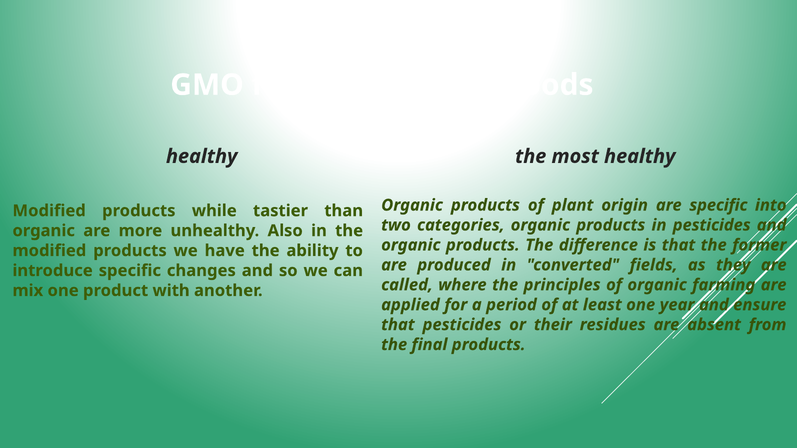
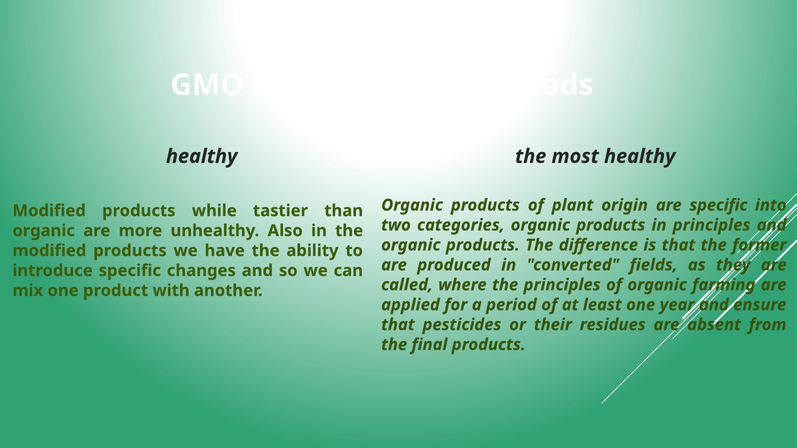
in pesticides: pesticides -> principles
